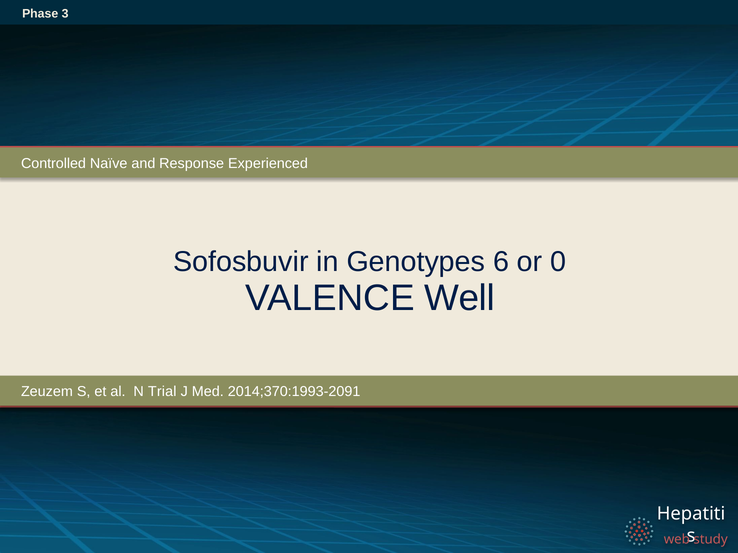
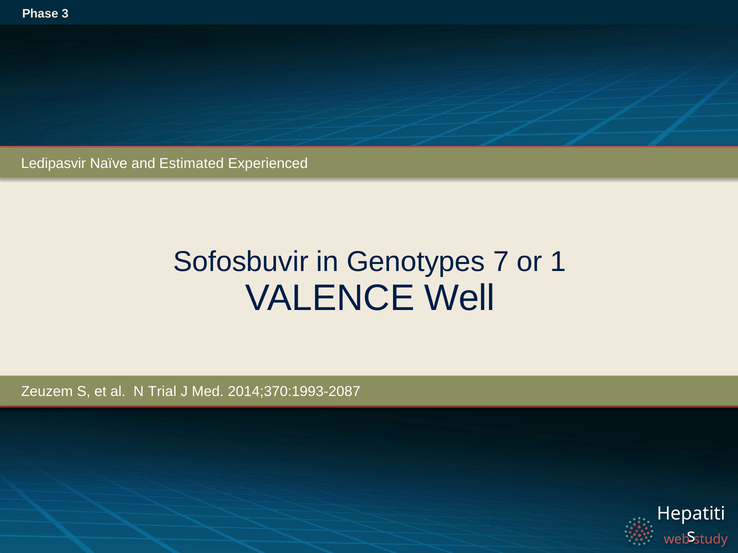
Controlled: Controlled -> Ledipasvir
Response: Response -> Estimated
6: 6 -> 7
0: 0 -> 1
2014;370:1993-2091: 2014;370:1993-2091 -> 2014;370:1993-2087
